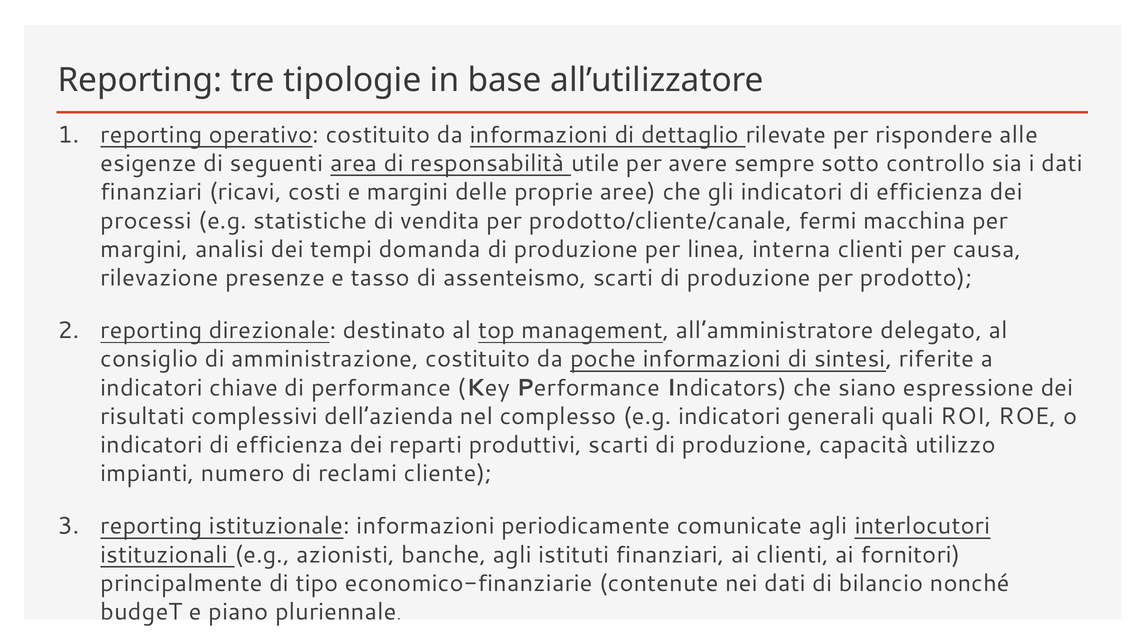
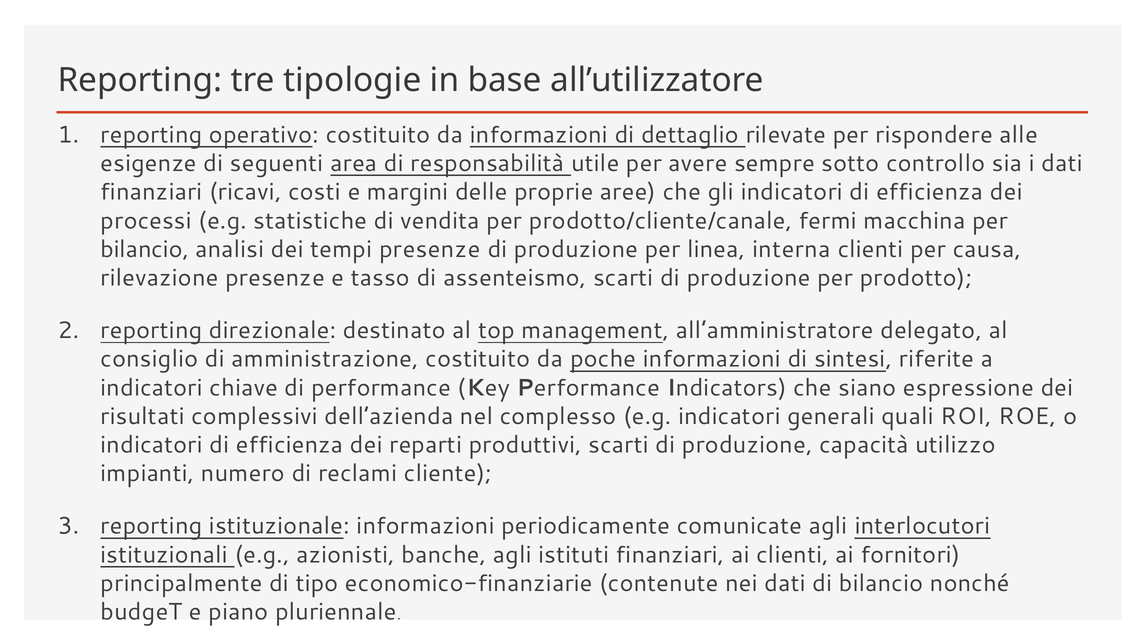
margini at (145, 249): margini -> bilancio
tempi domanda: domanda -> presenze
